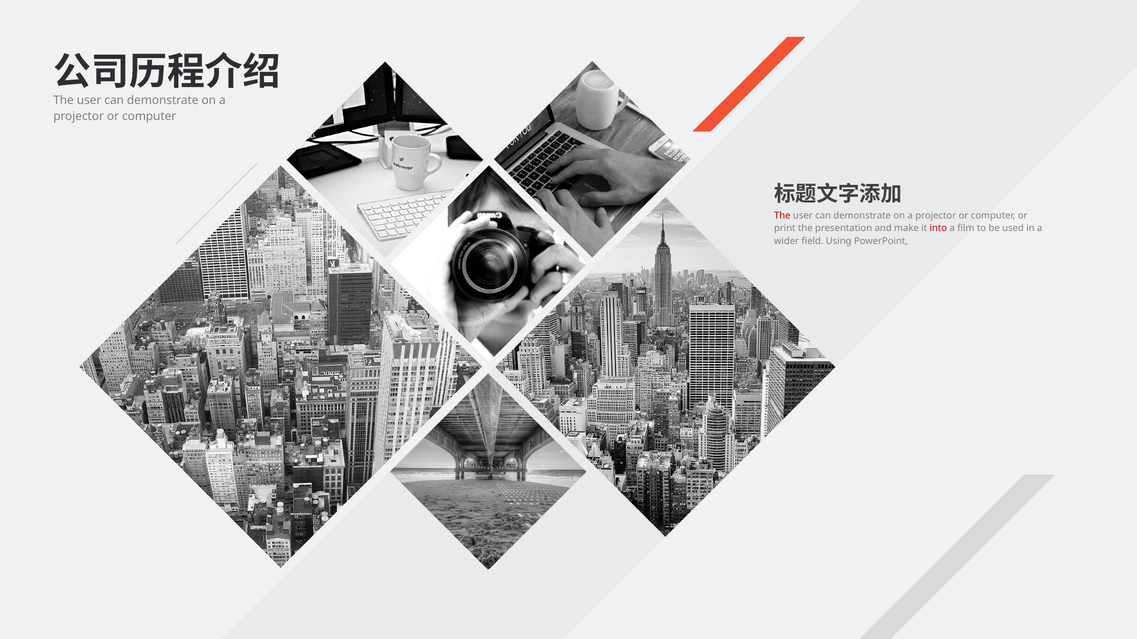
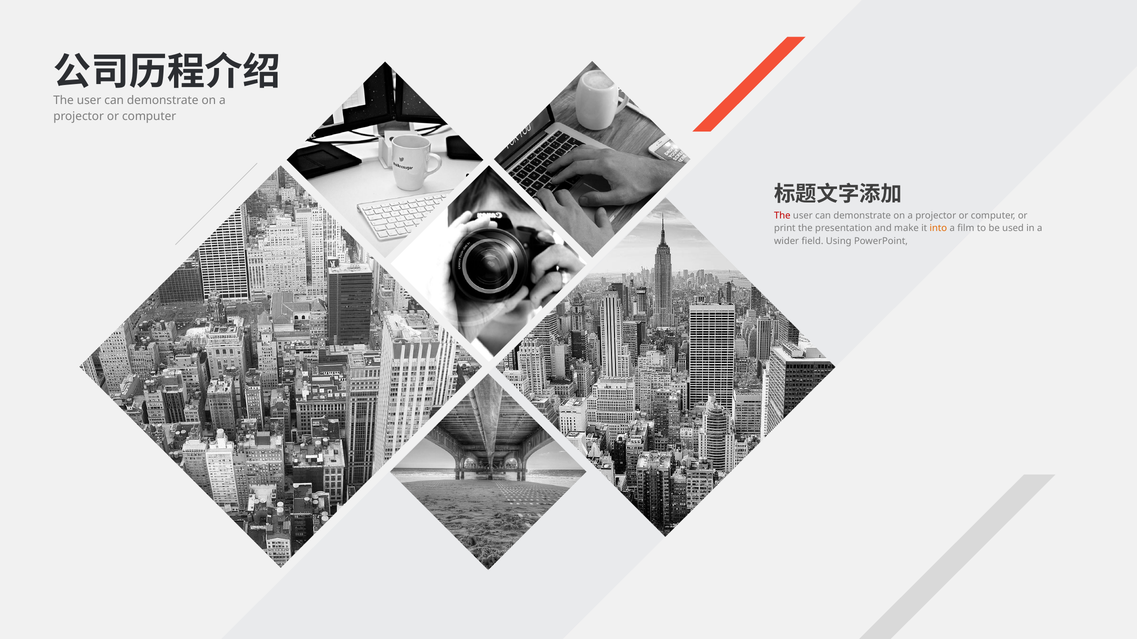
into colour: red -> orange
